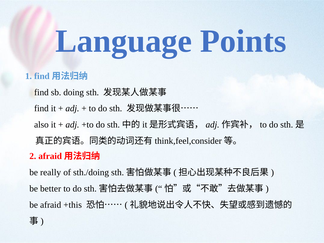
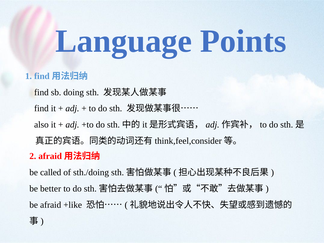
really: really -> called
+this: +this -> +like
